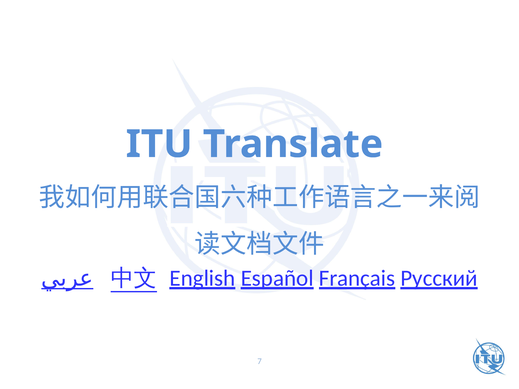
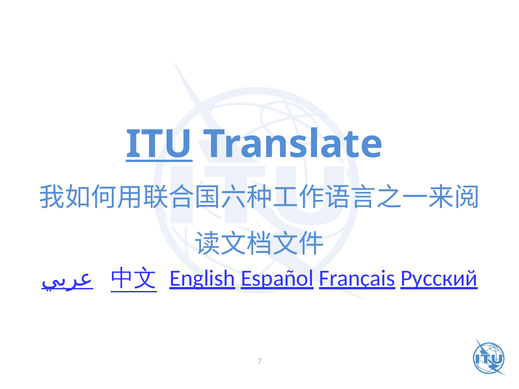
ITU underline: none -> present
